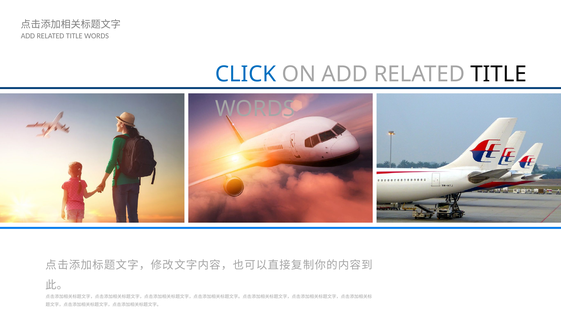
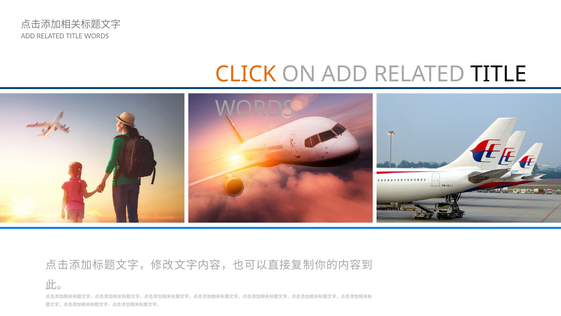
CLICK colour: blue -> orange
